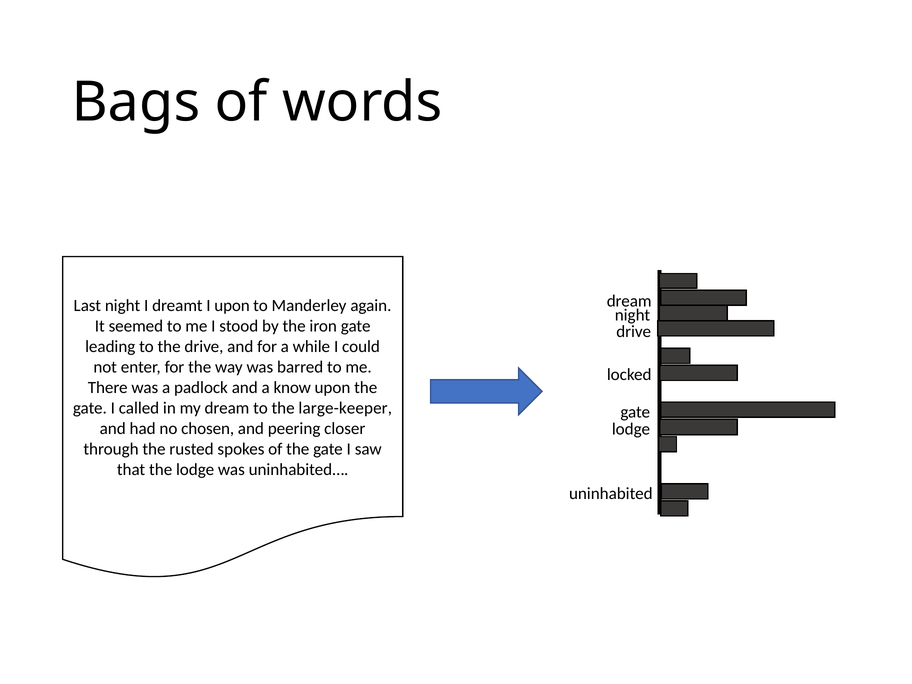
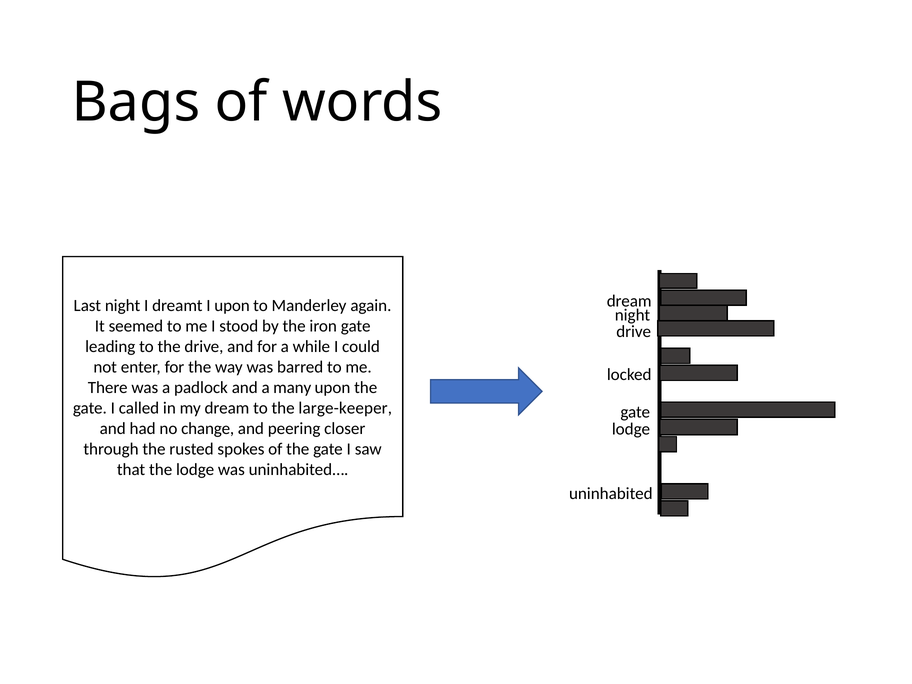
know: know -> many
chosen: chosen -> change
